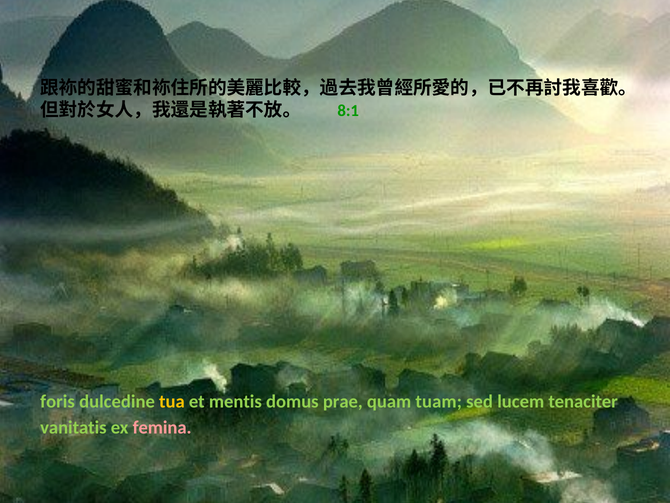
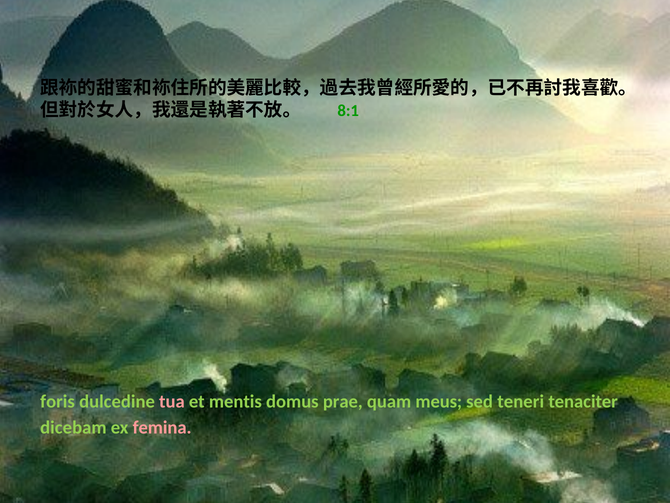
tua colour: yellow -> pink
tuam: tuam -> meus
lucem: lucem -> teneri
vanitatis: vanitatis -> dicebam
